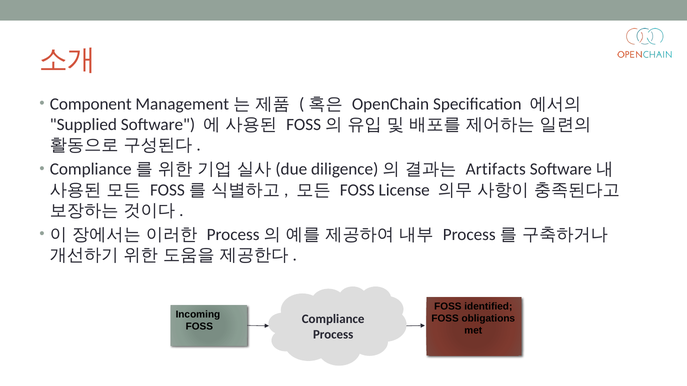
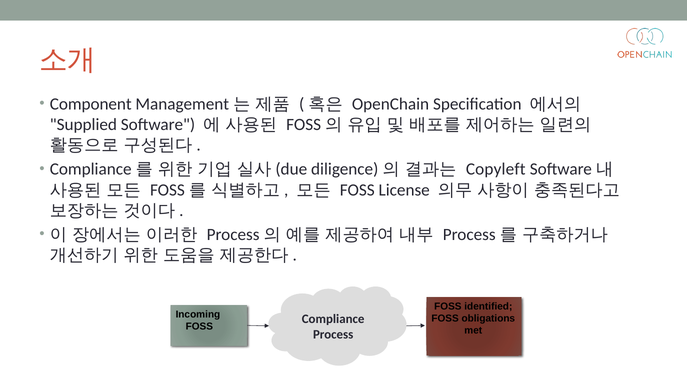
Artifacts: Artifacts -> Copyleft
